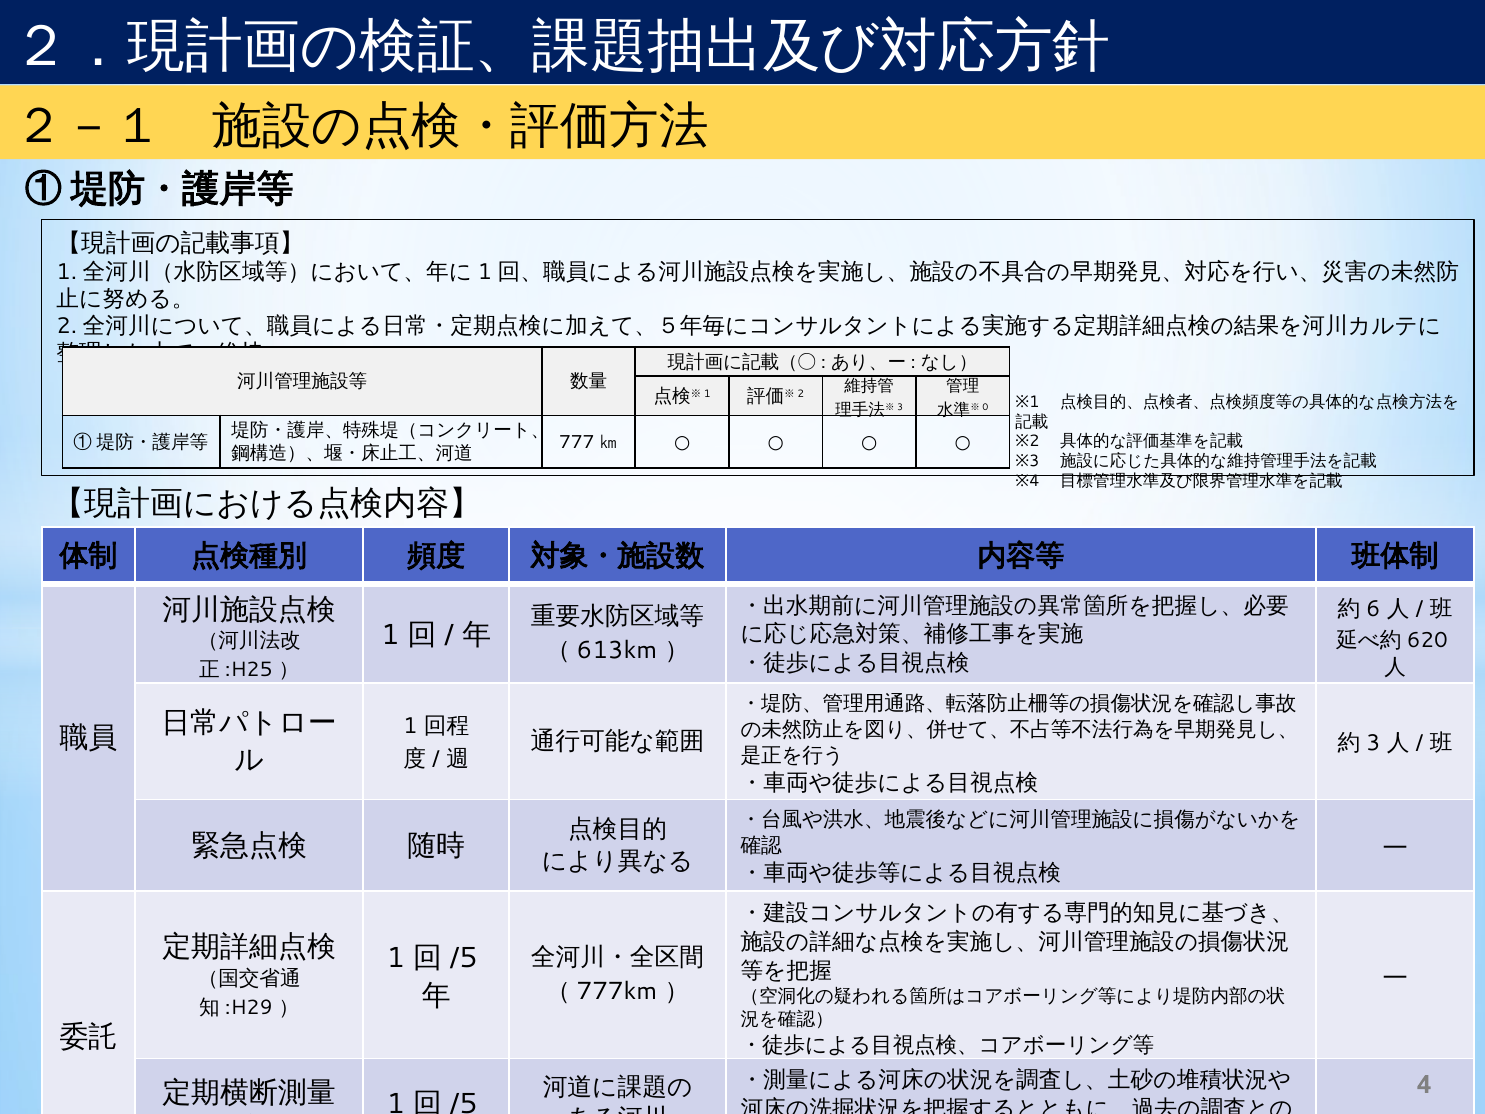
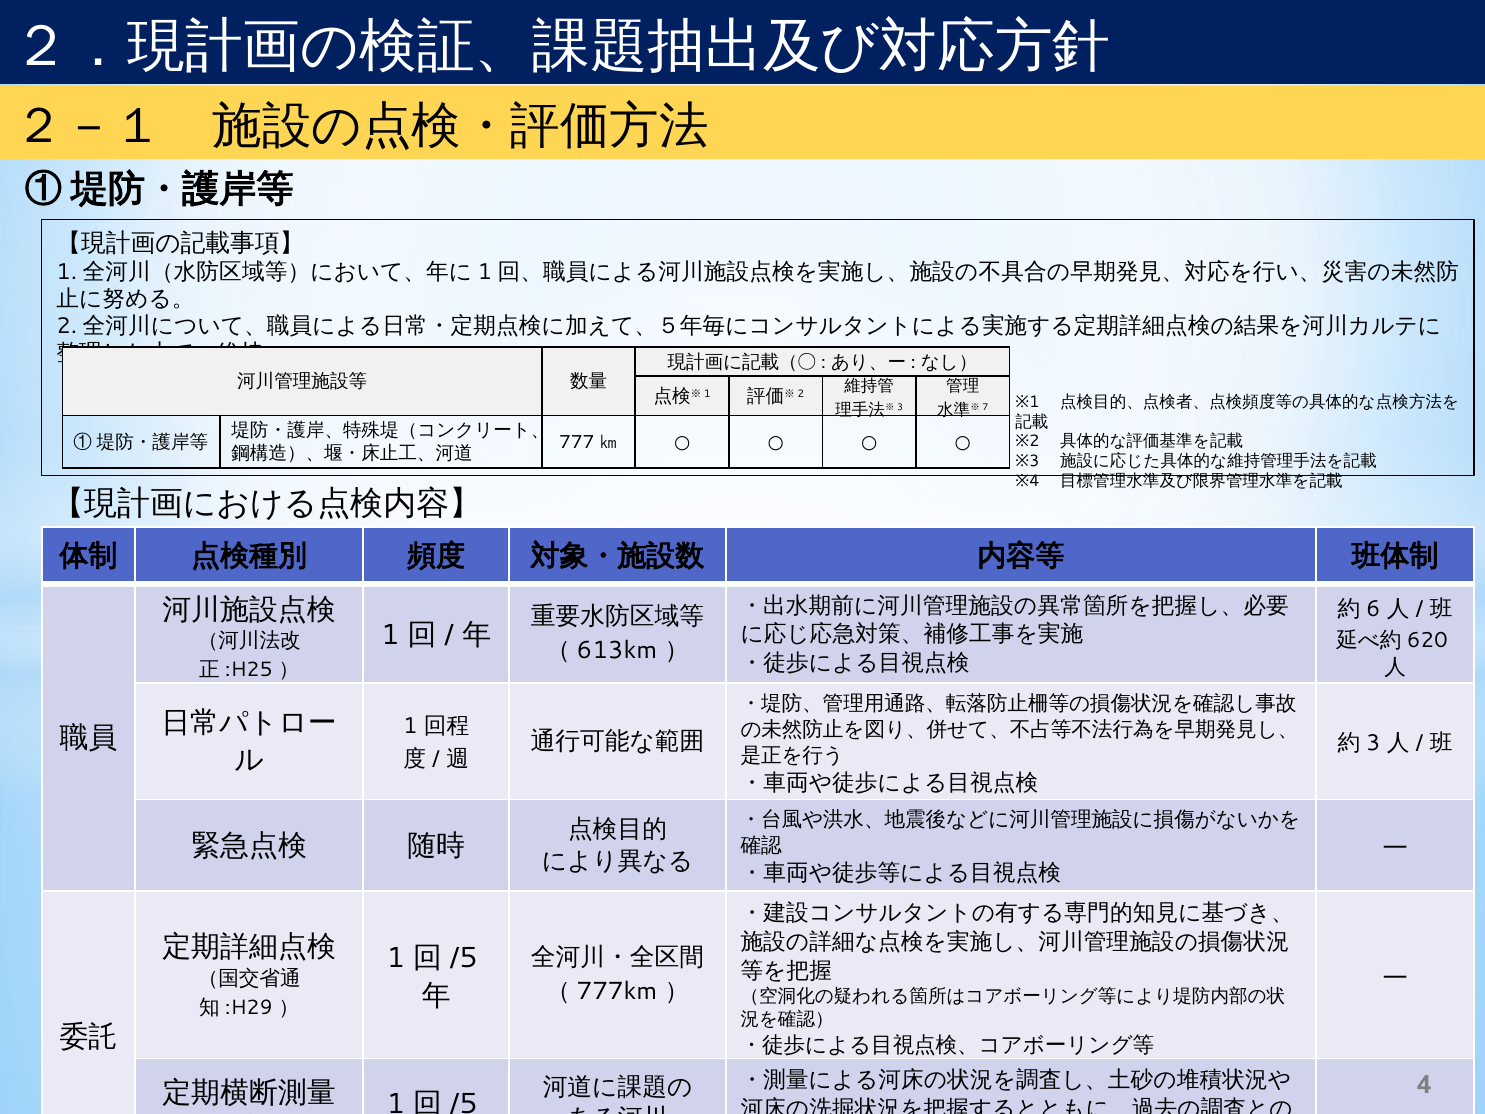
0: 0 -> 7
